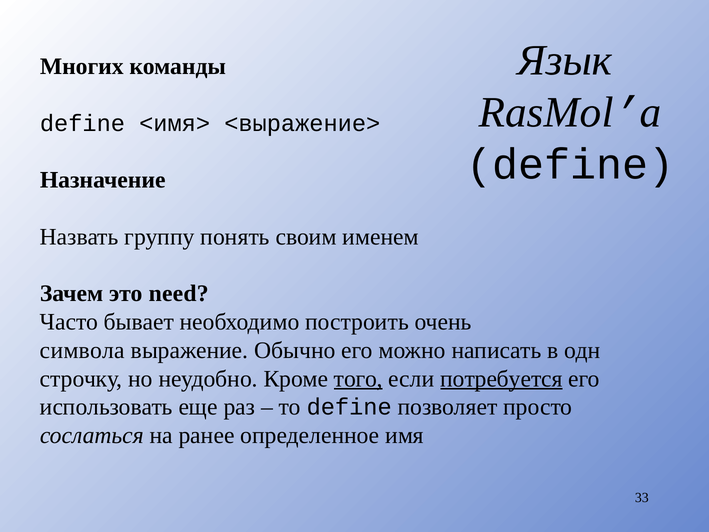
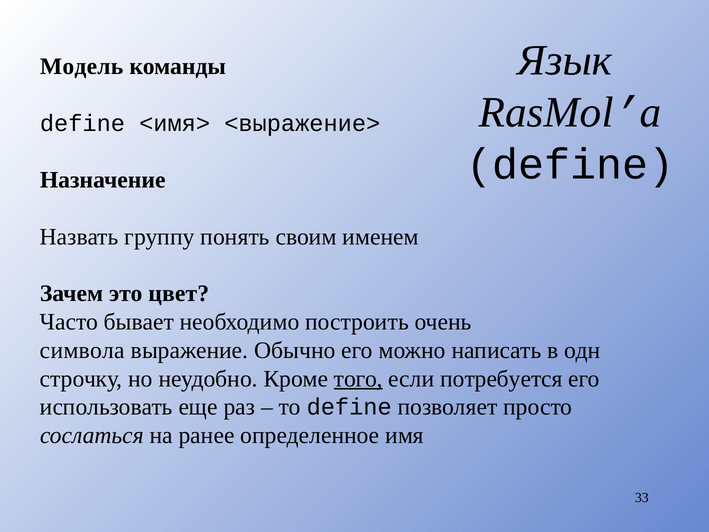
Многих: Многих -> Модель
need: need -> цвет
потребуется underline: present -> none
